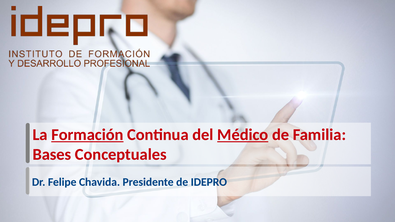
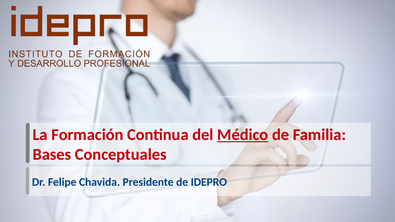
Formación underline: present -> none
